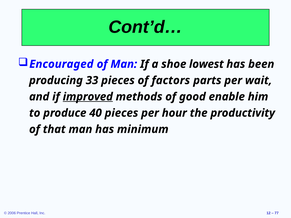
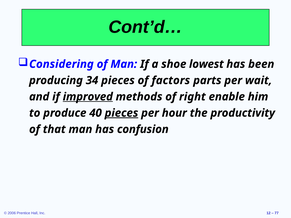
Encouraged: Encouraged -> Considering
33: 33 -> 34
good: good -> right
pieces at (121, 113) underline: none -> present
minimum: minimum -> confusion
